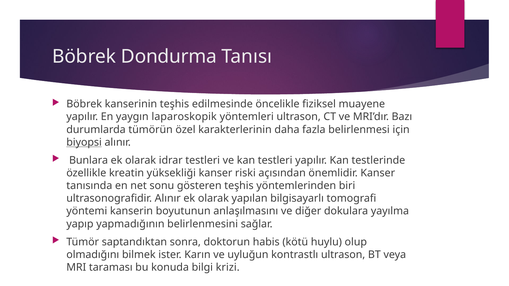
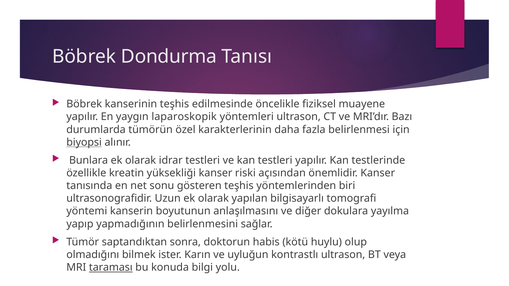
ultrasonografidir Alınır: Alınır -> Uzun
taraması underline: none -> present
krizi: krizi -> yolu
